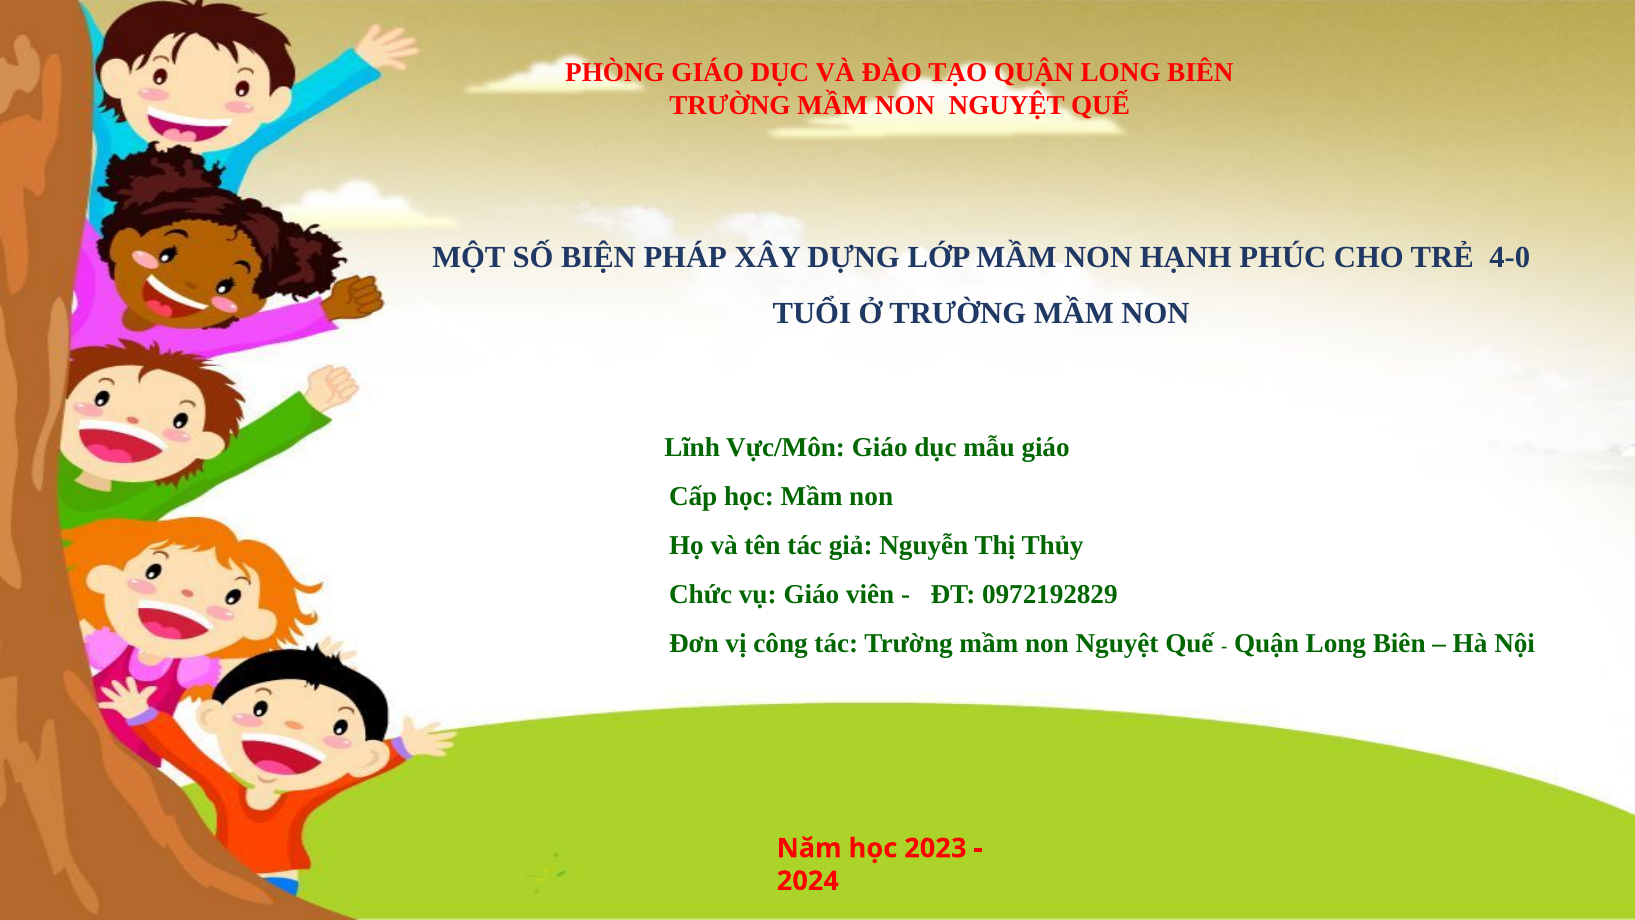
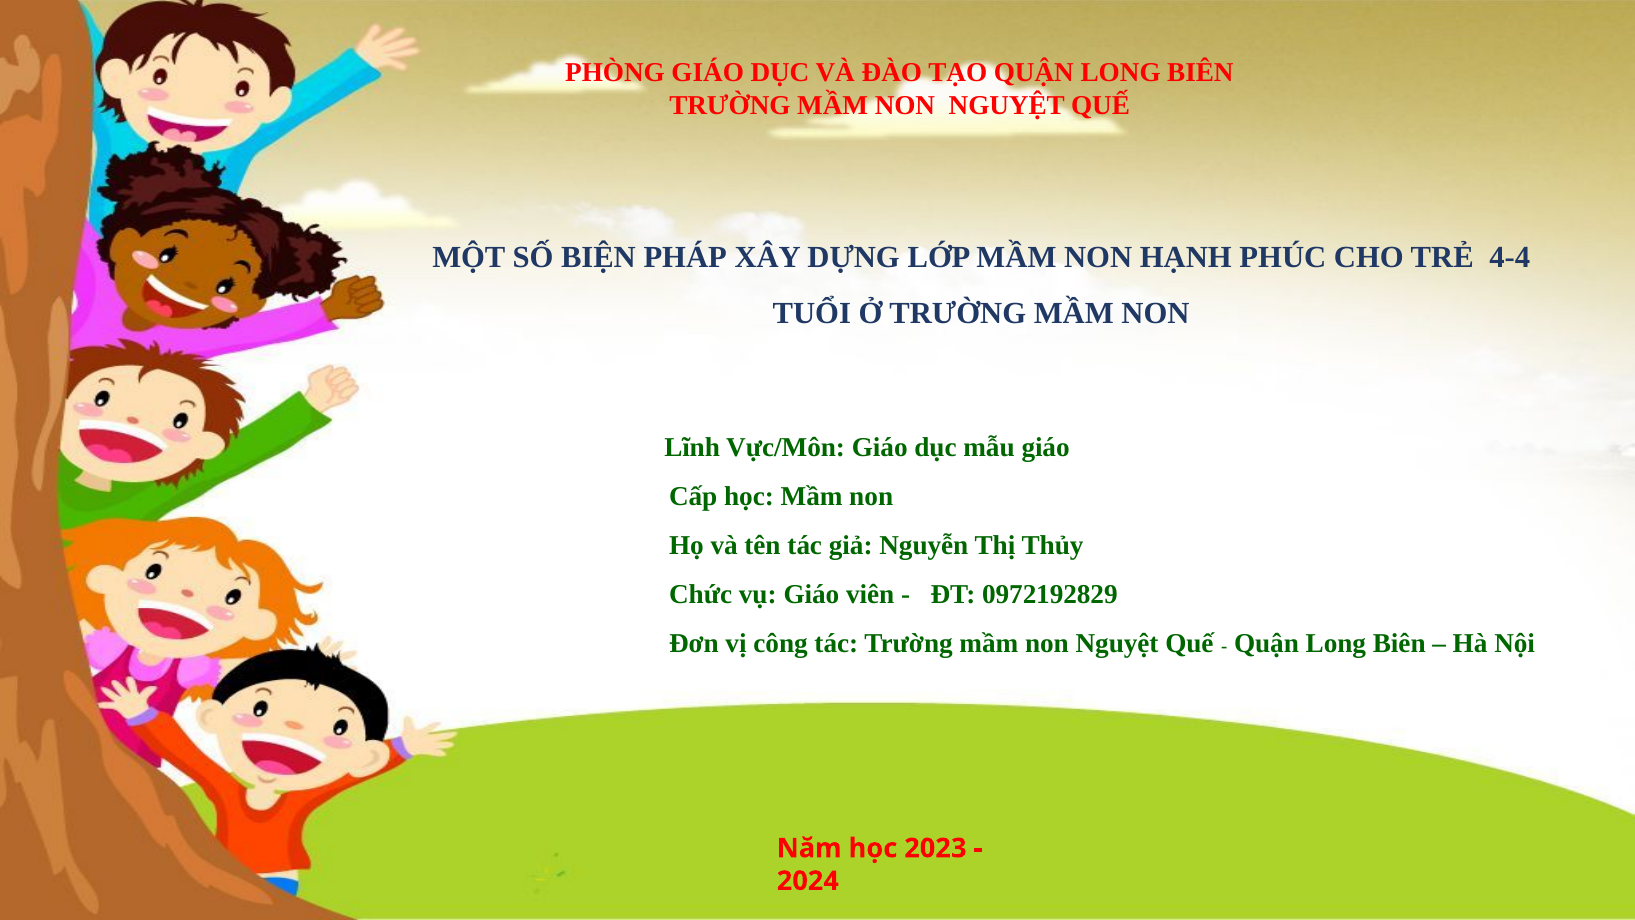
4-0: 4-0 -> 4-4
